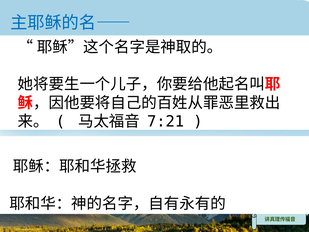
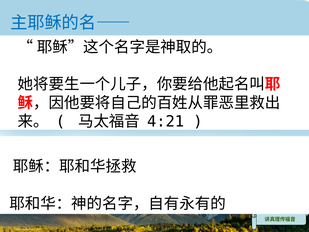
7:21: 7:21 -> 4:21
